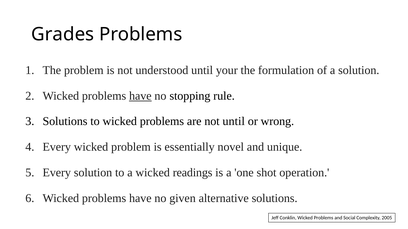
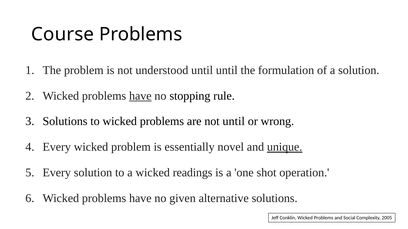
Grades: Grades -> Course
until your: your -> until
unique underline: none -> present
